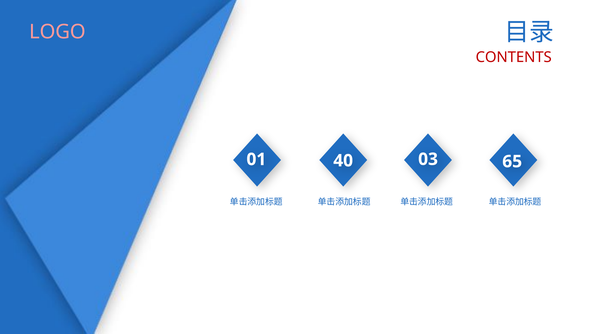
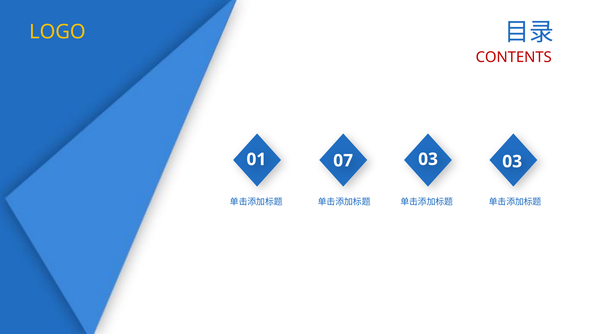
LOGO colour: pink -> yellow
40: 40 -> 07
03 65: 65 -> 03
